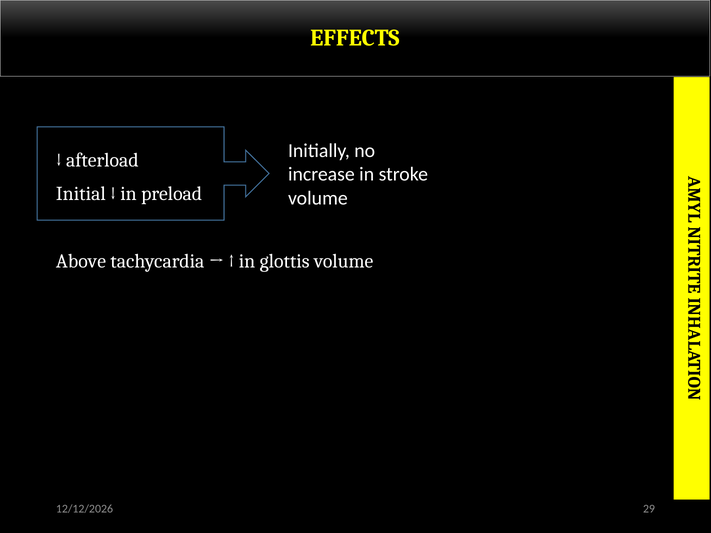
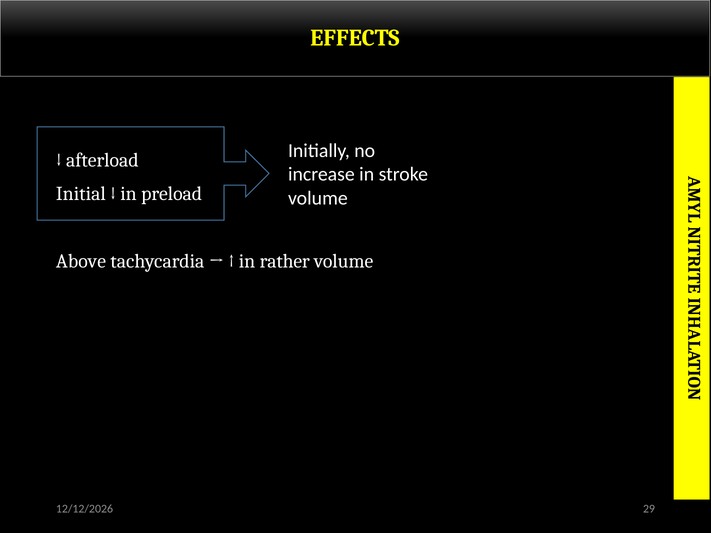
glottis: glottis -> rather
